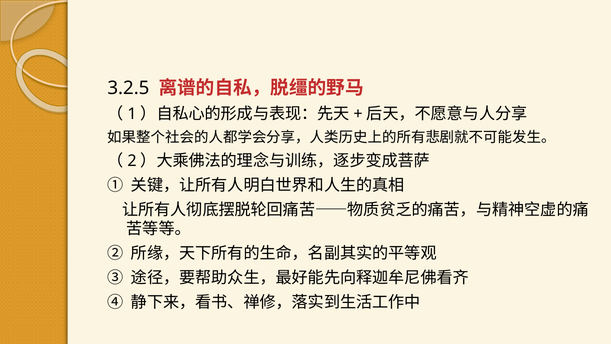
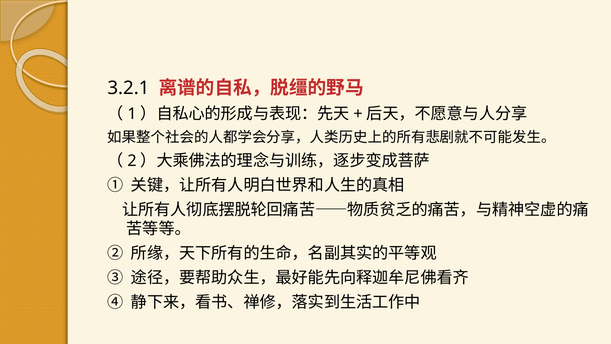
3.2.5: 3.2.5 -> 3.2.1
